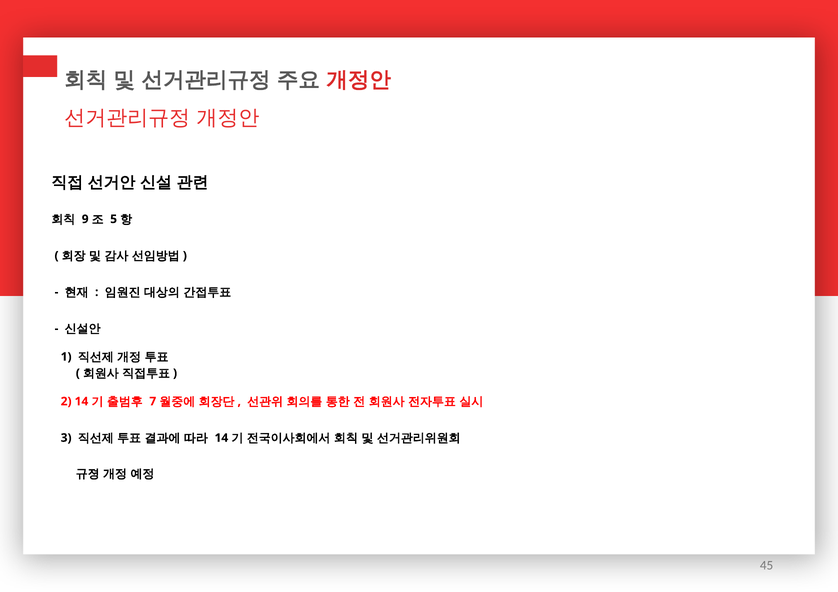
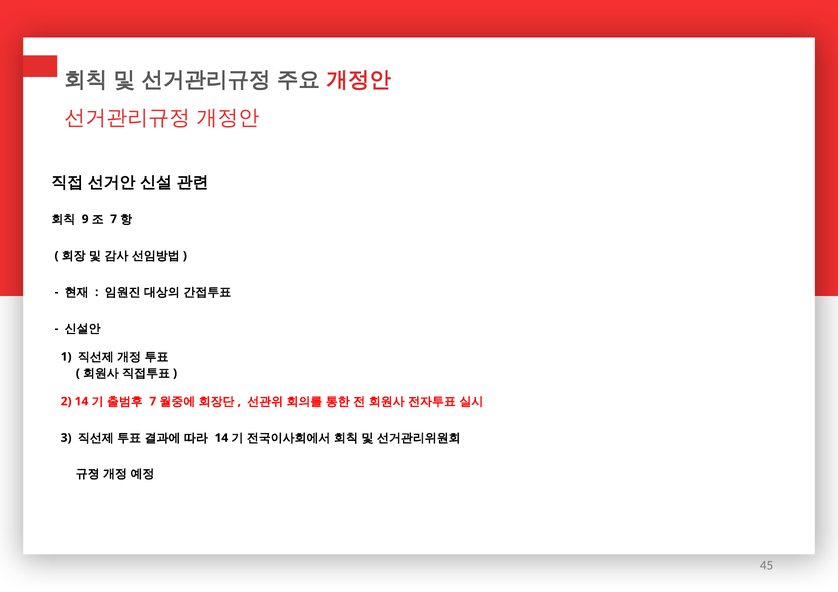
5 at (114, 219): 5 -> 7
